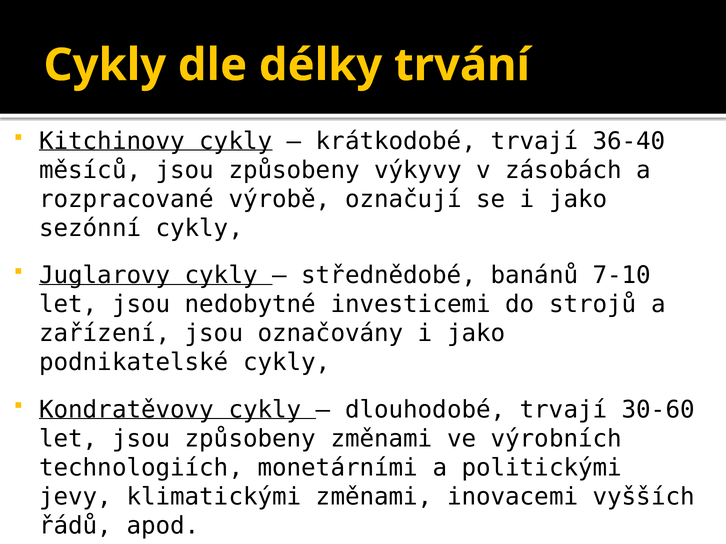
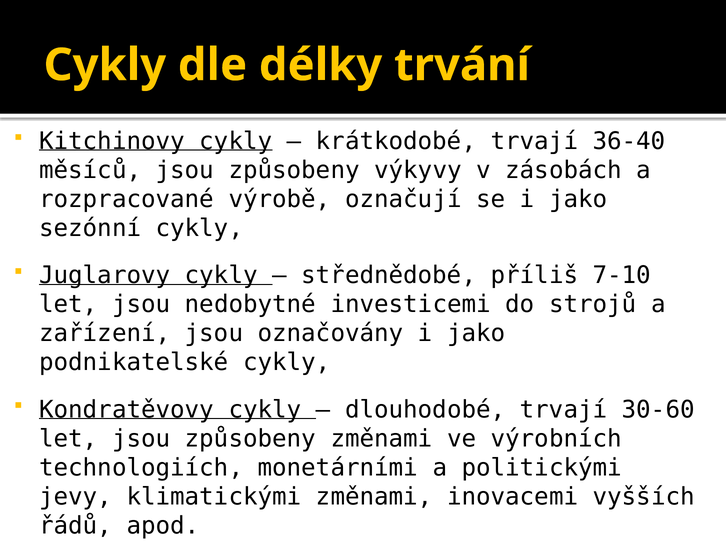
banánů: banánů -> příliš
